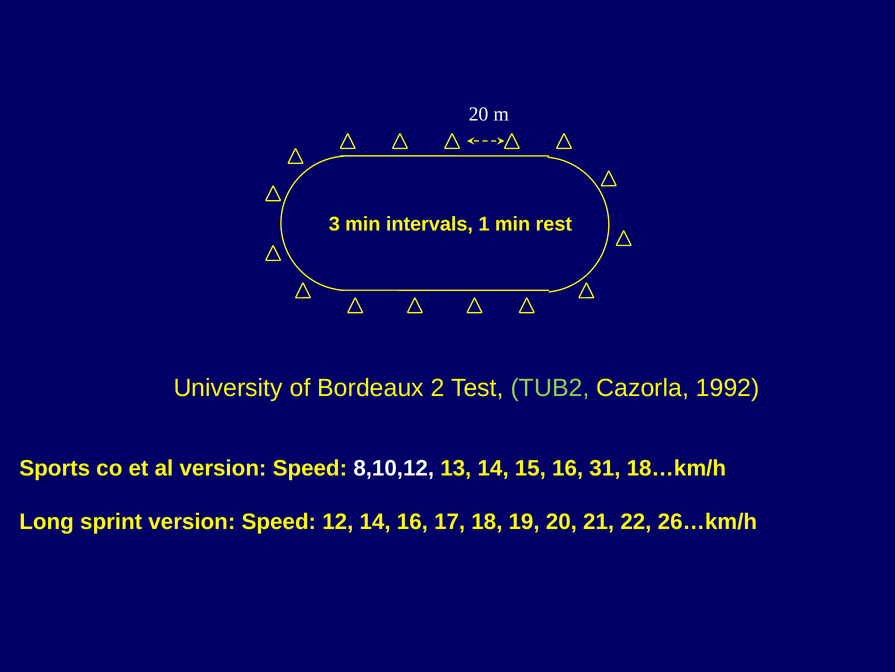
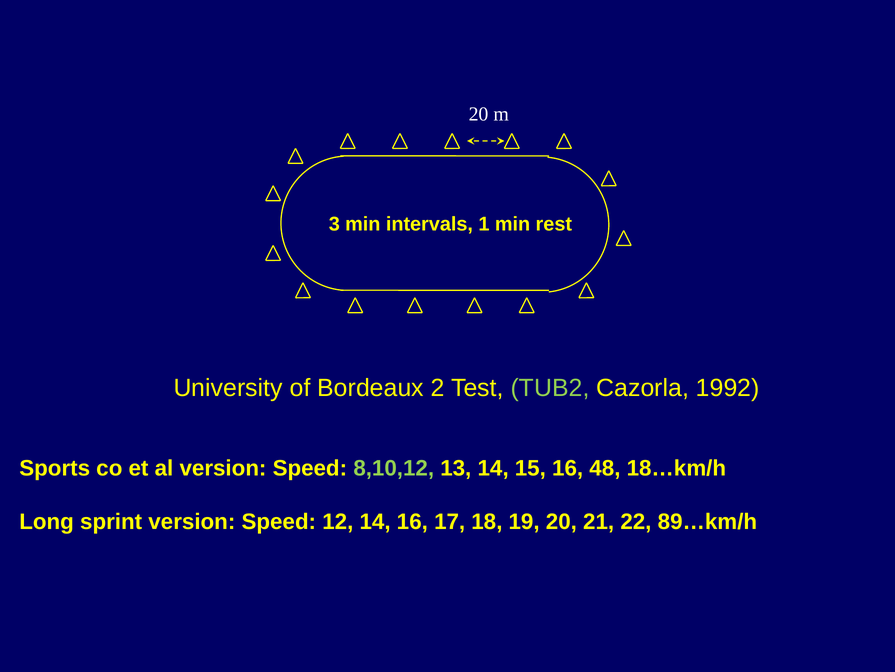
8,10,12 colour: white -> light green
31: 31 -> 48
26…km/h: 26…km/h -> 89…km/h
